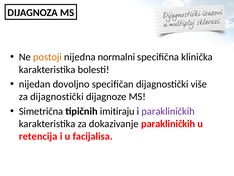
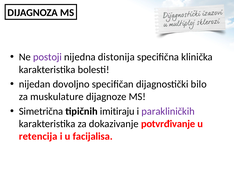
postoji colour: orange -> purple
normalni: normalni -> distonija
više: više -> bilo
za dijagnostički: dijagnostički -> muskulature
dokazivanje parakliničkih: parakliničkih -> potvrđivanje
